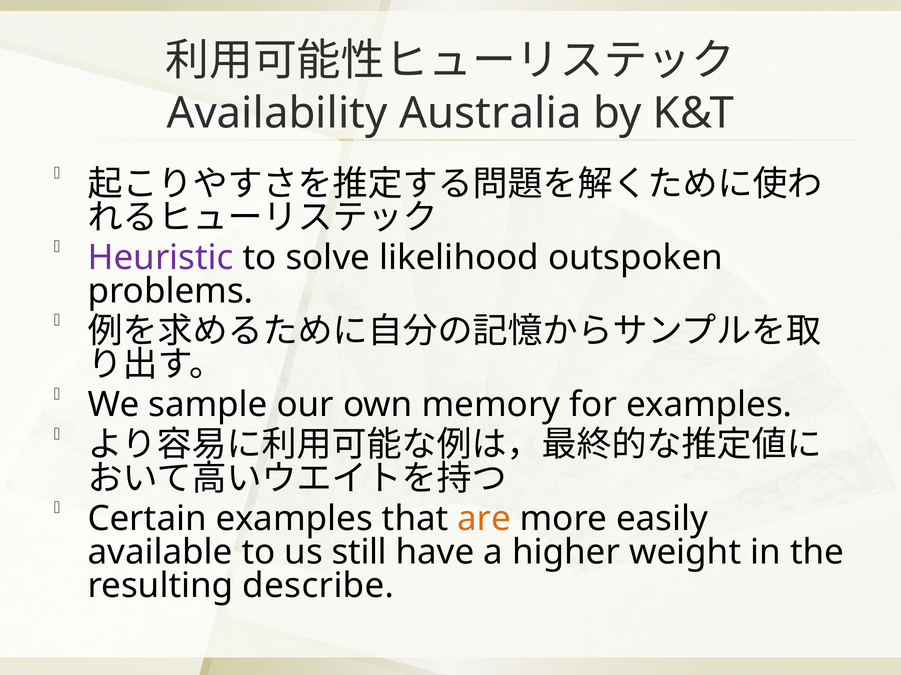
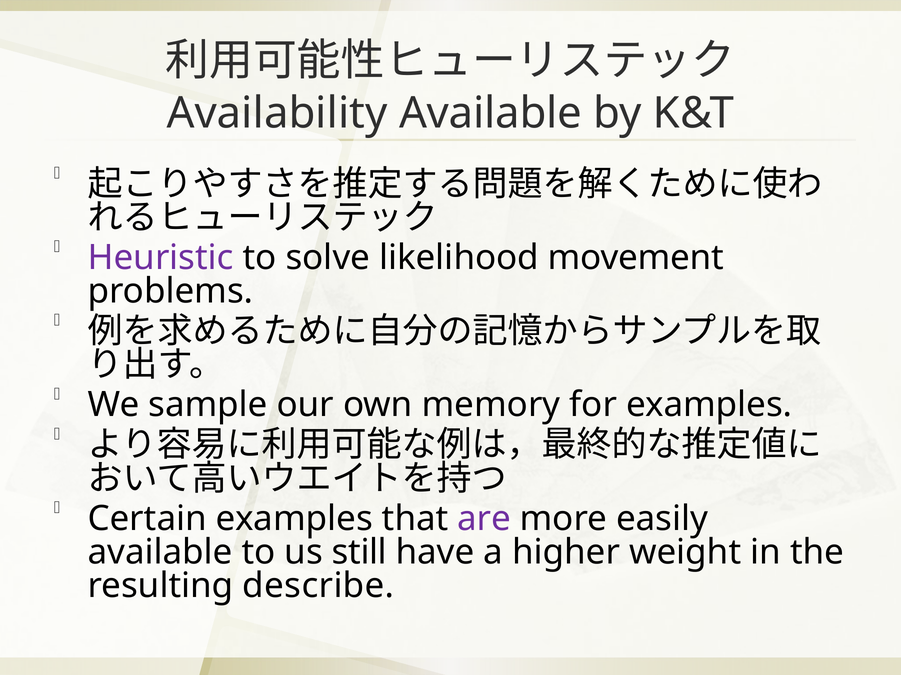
Availability Australia: Australia -> Available
outspoken: outspoken -> movement
are colour: orange -> purple
